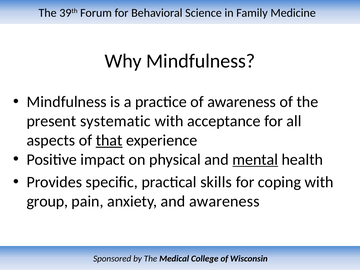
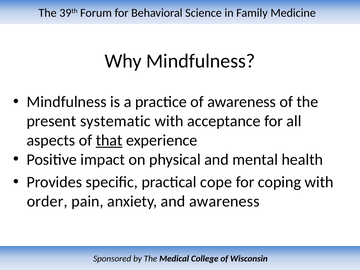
mental underline: present -> none
skills: skills -> cope
group: group -> order
